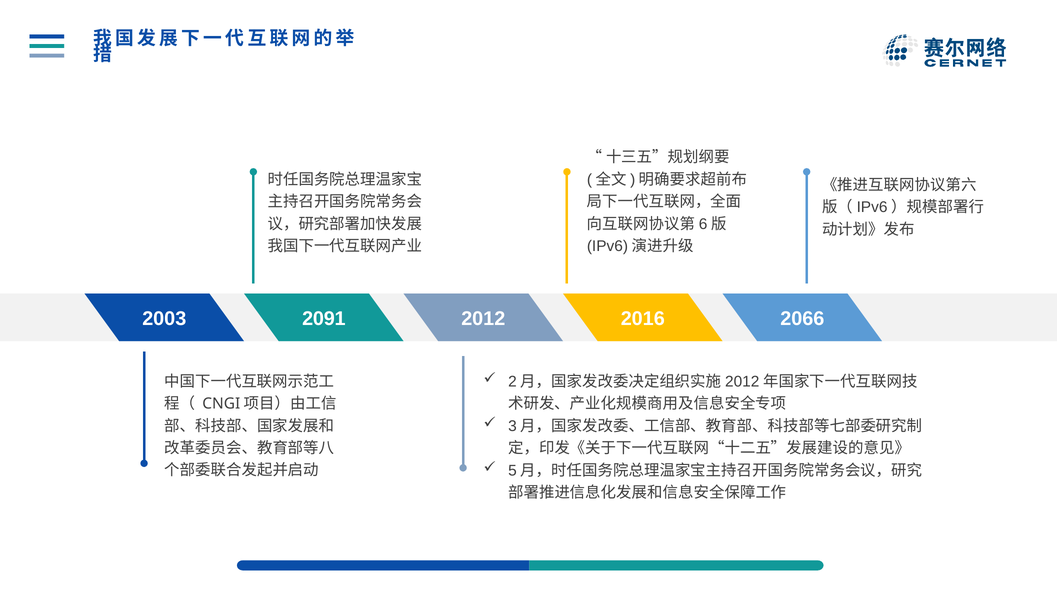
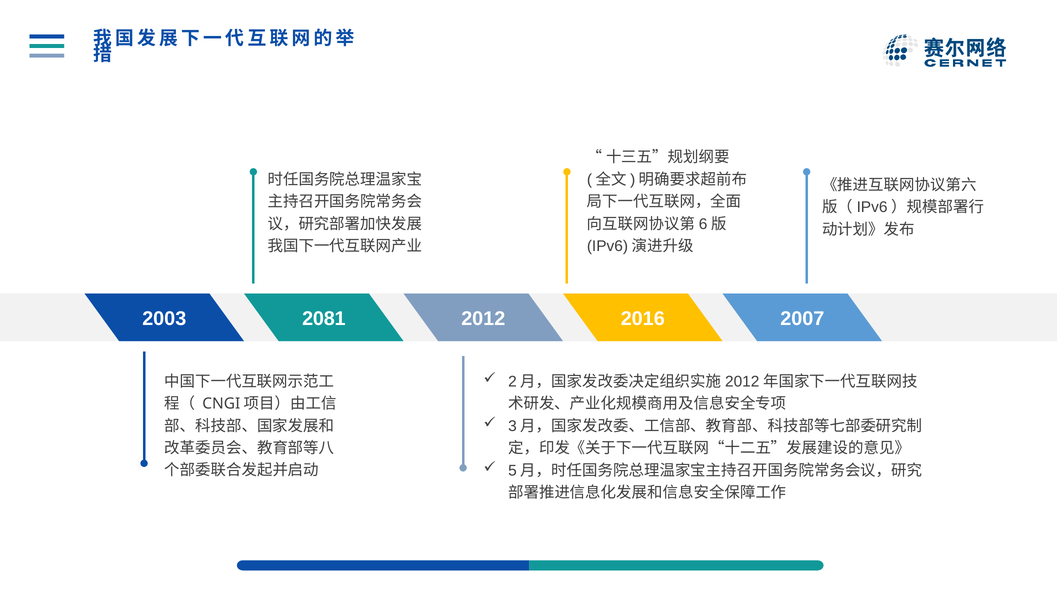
2091: 2091 -> 2081
2066: 2066 -> 2007
